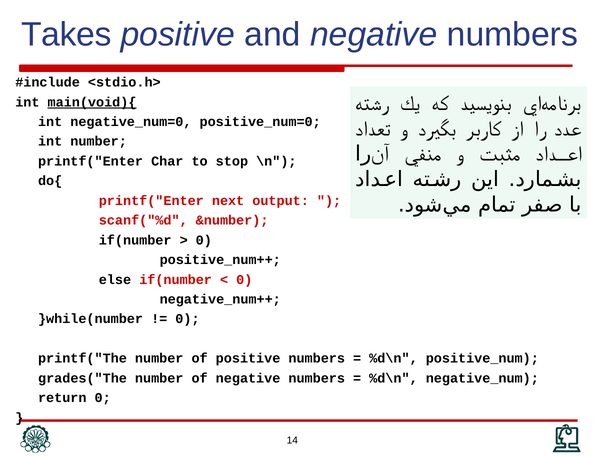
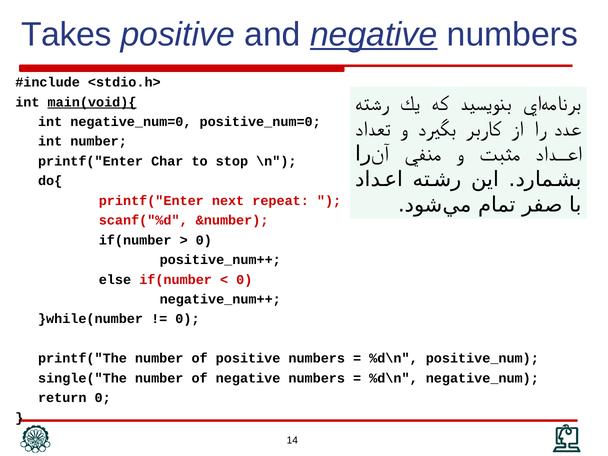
negative at (374, 34) underline: none -> present
output: output -> repeat
grades("The: grades("The -> single("The
